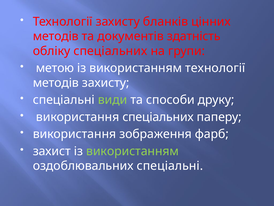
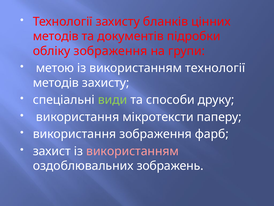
здатність: здатність -> підробки
обліку спеціальних: спеціальних -> зображення
використання спеціальних: спеціальних -> мікротексти
використанням at (133, 151) colour: light green -> pink
оздоблювальних спеціальні: спеціальні -> зображень
